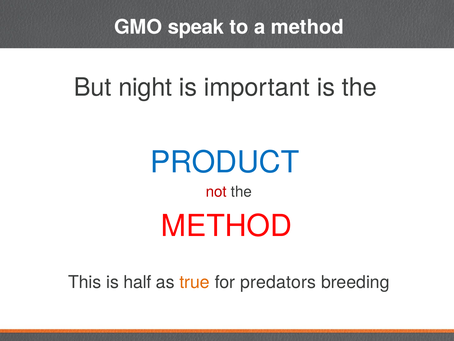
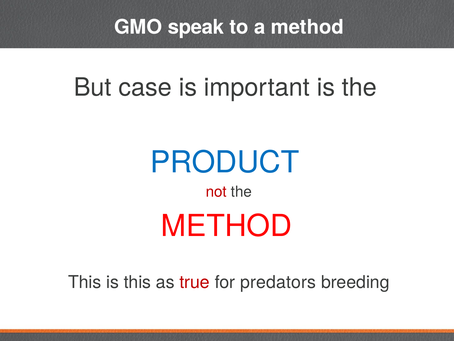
night: night -> case
is half: half -> this
true colour: orange -> red
